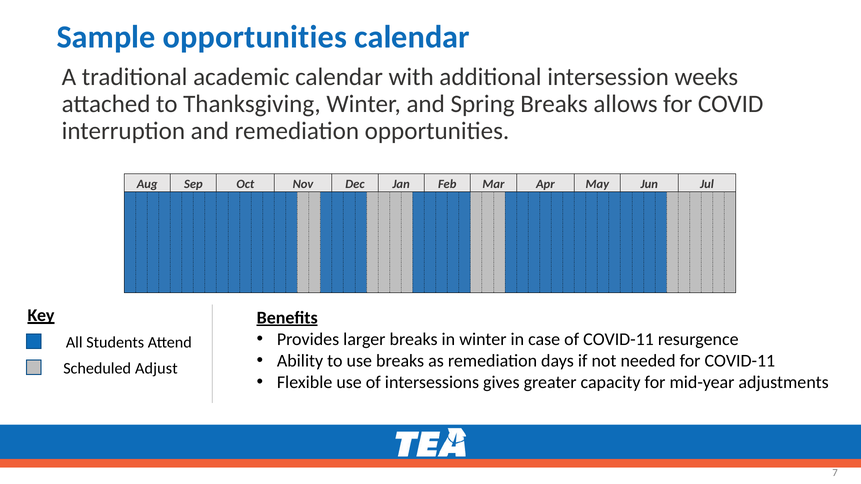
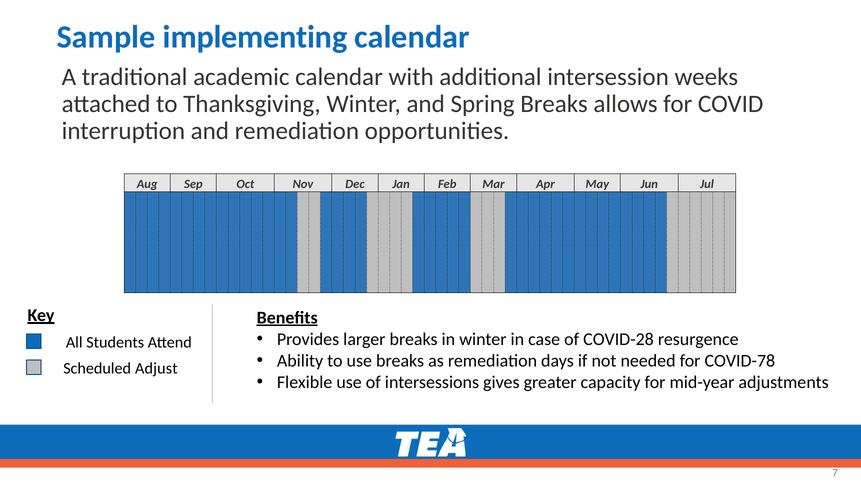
Sample opportunities: opportunities -> implementing
of COVID-11: COVID-11 -> COVID-28
for COVID-11: COVID-11 -> COVID-78
